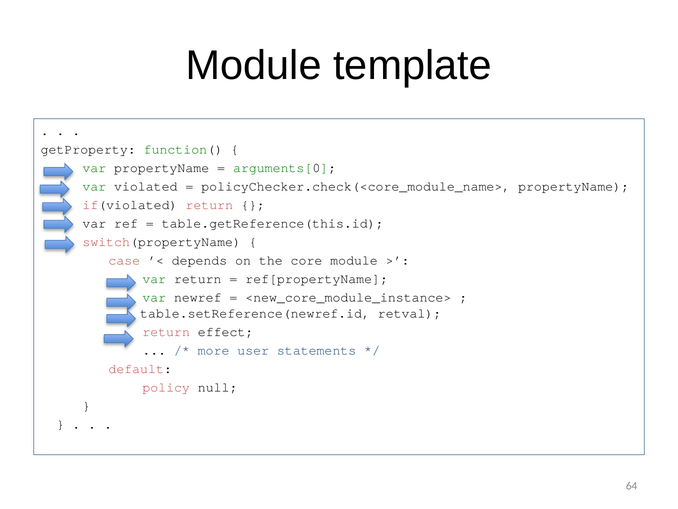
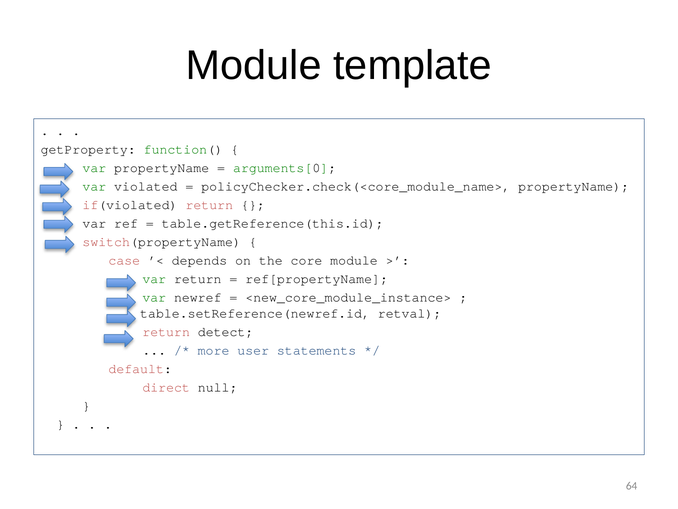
effect: effect -> detect
policy: policy -> direct
